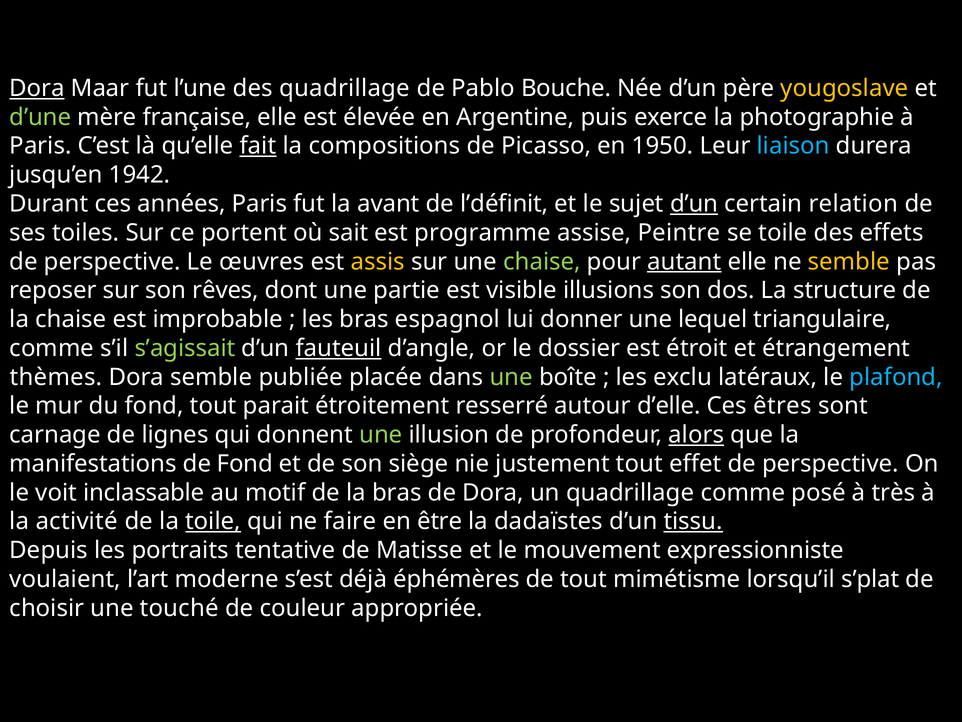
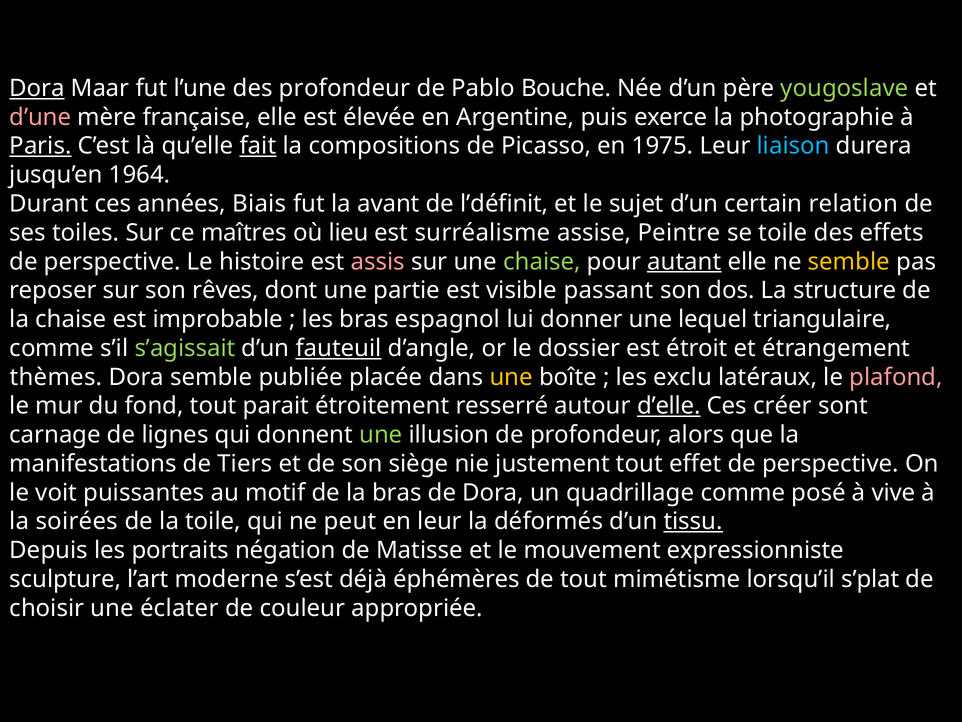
des quadrillage: quadrillage -> profondeur
yougoslave colour: yellow -> light green
d’une colour: light green -> pink
Paris at (41, 146) underline: none -> present
1950: 1950 -> 1975
1942: 1942 -> 1964
années Paris: Paris -> Biais
d’un at (694, 204) underline: present -> none
portent: portent -> maîtres
sait: sait -> lieu
programme: programme -> surréalisme
œuvres: œuvres -> histoire
assis colour: yellow -> pink
illusions: illusions -> passant
une at (511, 377) colour: light green -> yellow
plafond colour: light blue -> pink
d’elle underline: none -> present
êtres: êtres -> créer
alors underline: present -> none
de Fond: Fond -> Tiers
inclassable: inclassable -> puissantes
très: très -> vive
activité: activité -> soirées
toile at (213, 521) underline: present -> none
faire: faire -> peut
en être: être -> leur
dadaïstes: dadaïstes -> déformés
tentative: tentative -> négation
voulaient: voulaient -> sculpture
touché: touché -> éclater
